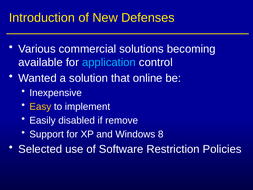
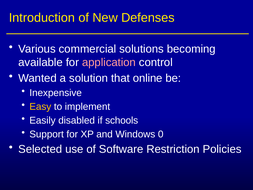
application colour: light blue -> pink
remove: remove -> schools
8: 8 -> 0
